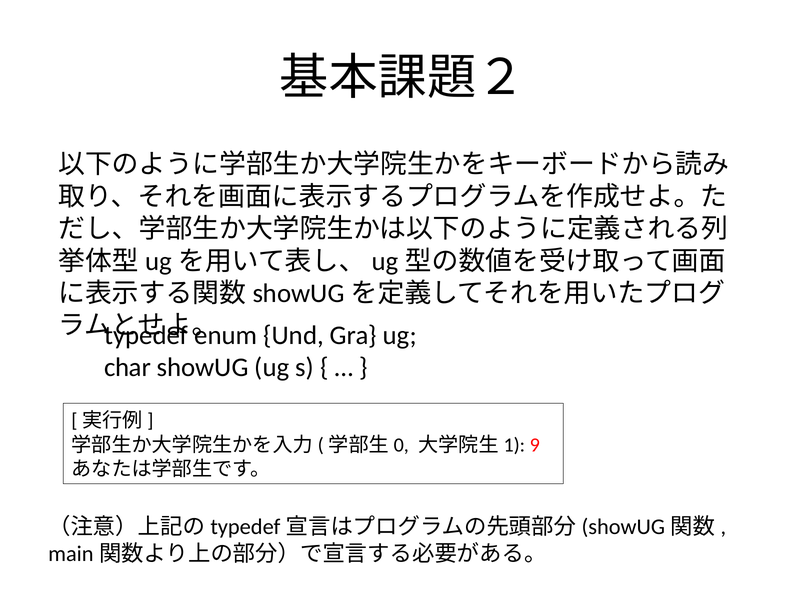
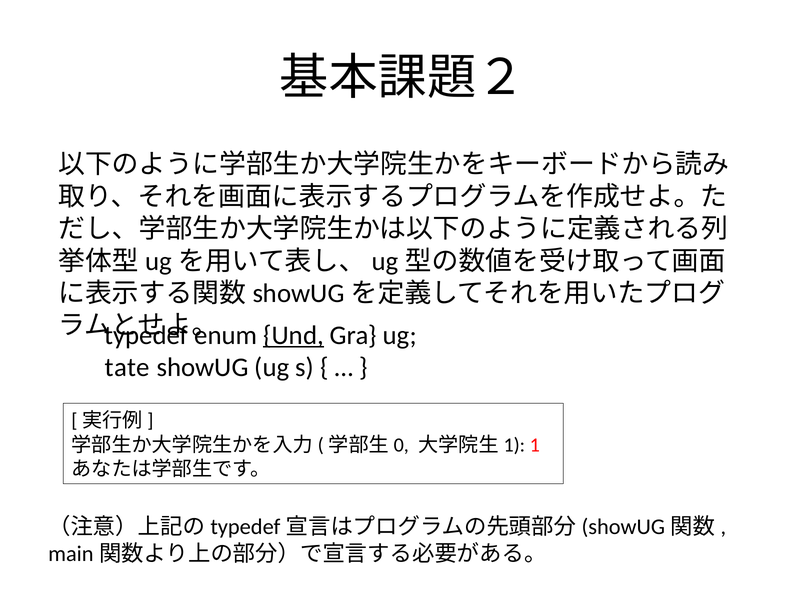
Und underline: none -> present
char: char -> tate
9: 9 -> 1
